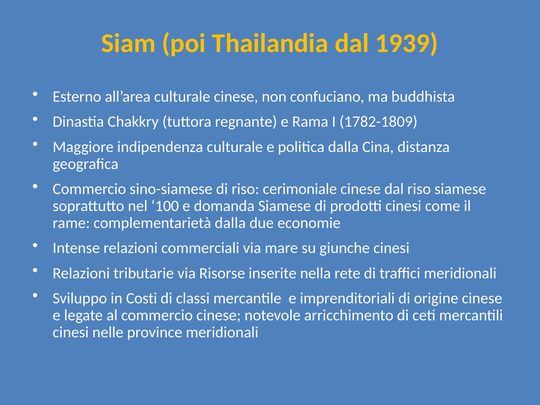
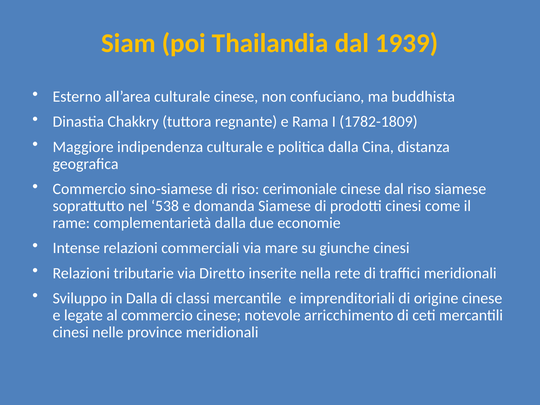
100: 100 -> 538
Risorse: Risorse -> Diretto
in Costi: Costi -> Dalla
